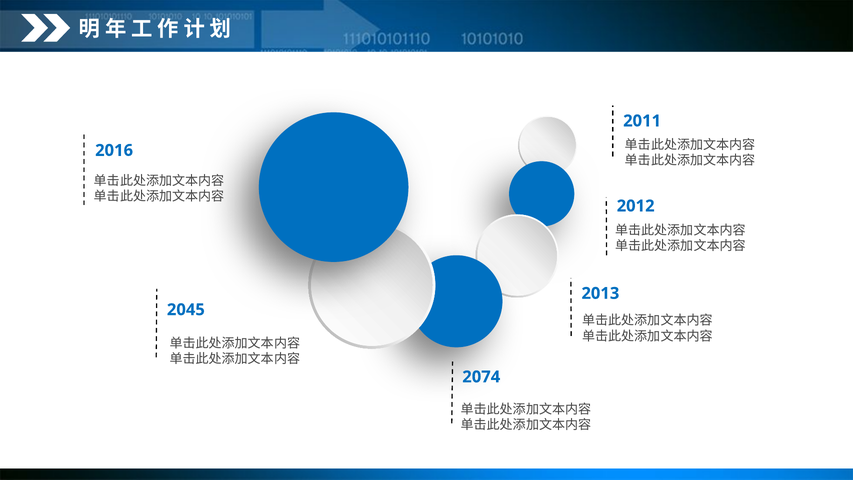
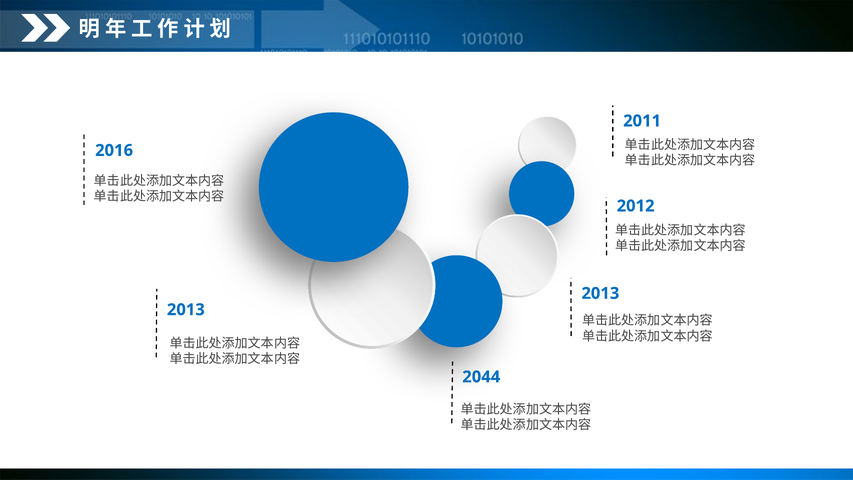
2045 at (186, 310): 2045 -> 2013
2074: 2074 -> 2044
